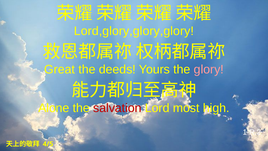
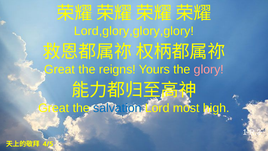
deeds: deeds -> reigns
Alone at (54, 108): Alone -> Great
salvation colour: red -> blue
